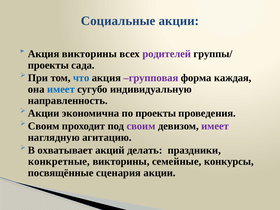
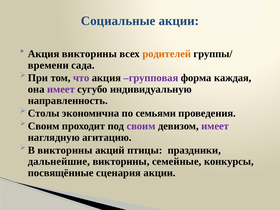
родителей colour: purple -> orange
проекты at (48, 65): проекты -> времени
что colour: blue -> purple
имеет at (61, 89) colour: blue -> purple
Акции at (44, 113): Акции -> Столы
по проекты: проекты -> семьями
В охватывает: охватывает -> викторины
делать: делать -> птицы
конкретные: конкретные -> дальнейшие
